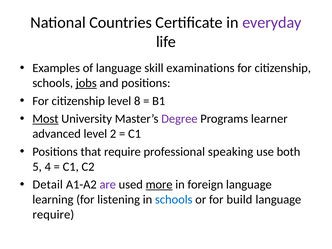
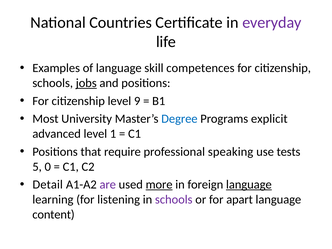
examinations: examinations -> competences
8: 8 -> 9
Most underline: present -> none
Degree colour: purple -> blue
learner: learner -> explicit
2: 2 -> 1
both: both -> tests
4: 4 -> 0
language at (249, 185) underline: none -> present
schools at (174, 200) colour: blue -> purple
build: build -> apart
require at (53, 214): require -> content
